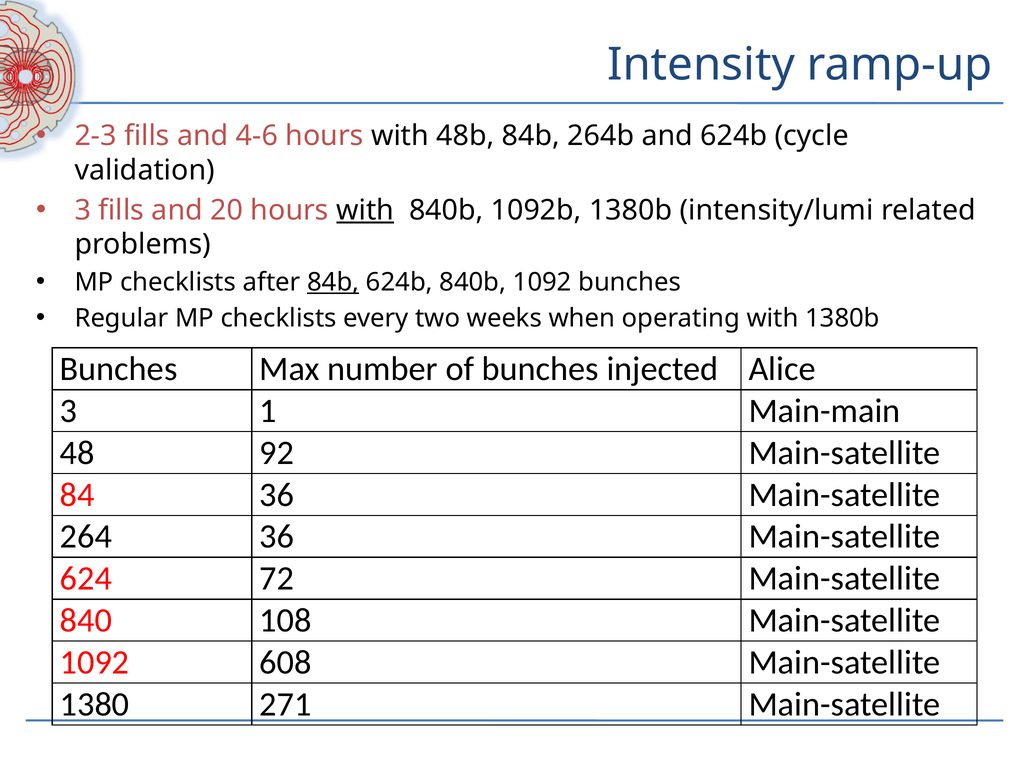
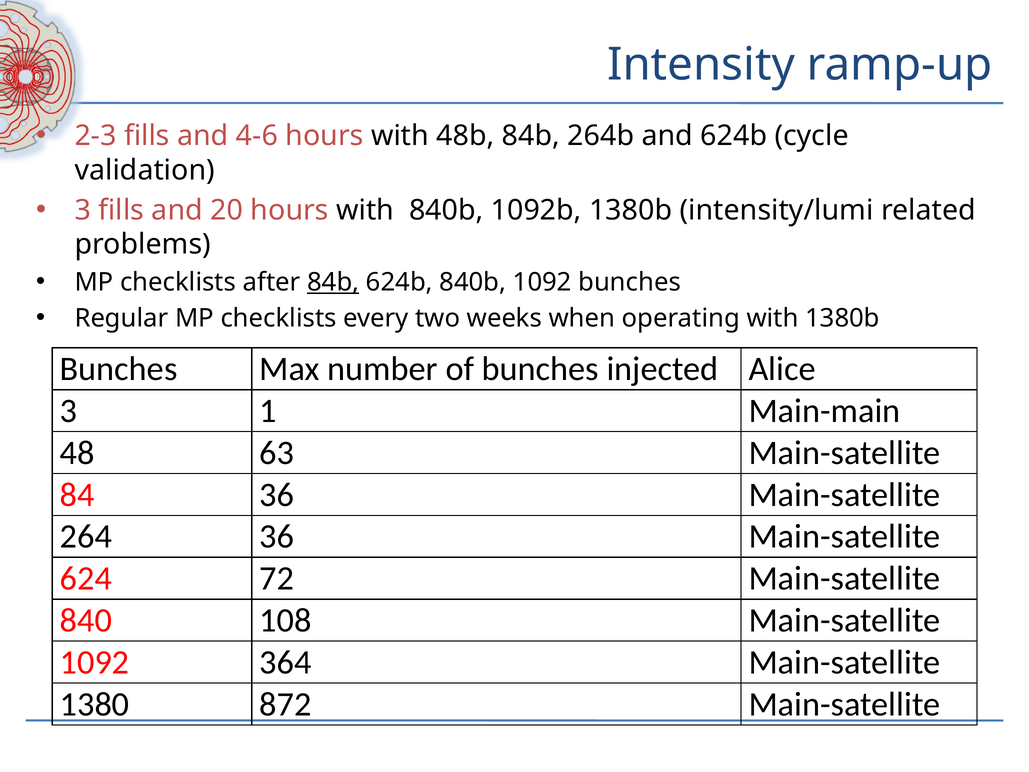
with at (365, 210) underline: present -> none
92: 92 -> 63
608: 608 -> 364
271: 271 -> 872
